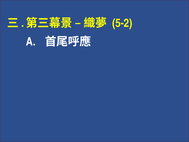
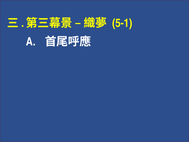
5-2: 5-2 -> 5-1
